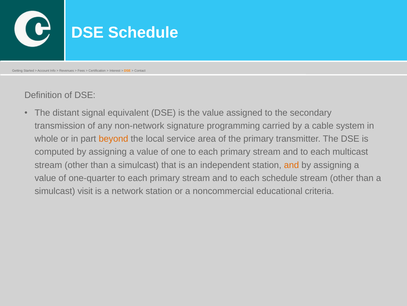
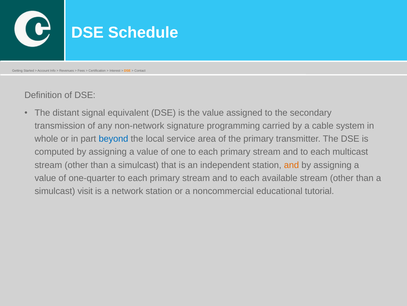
beyond colour: orange -> blue
each schedule: schedule -> available
criteria: criteria -> tutorial
